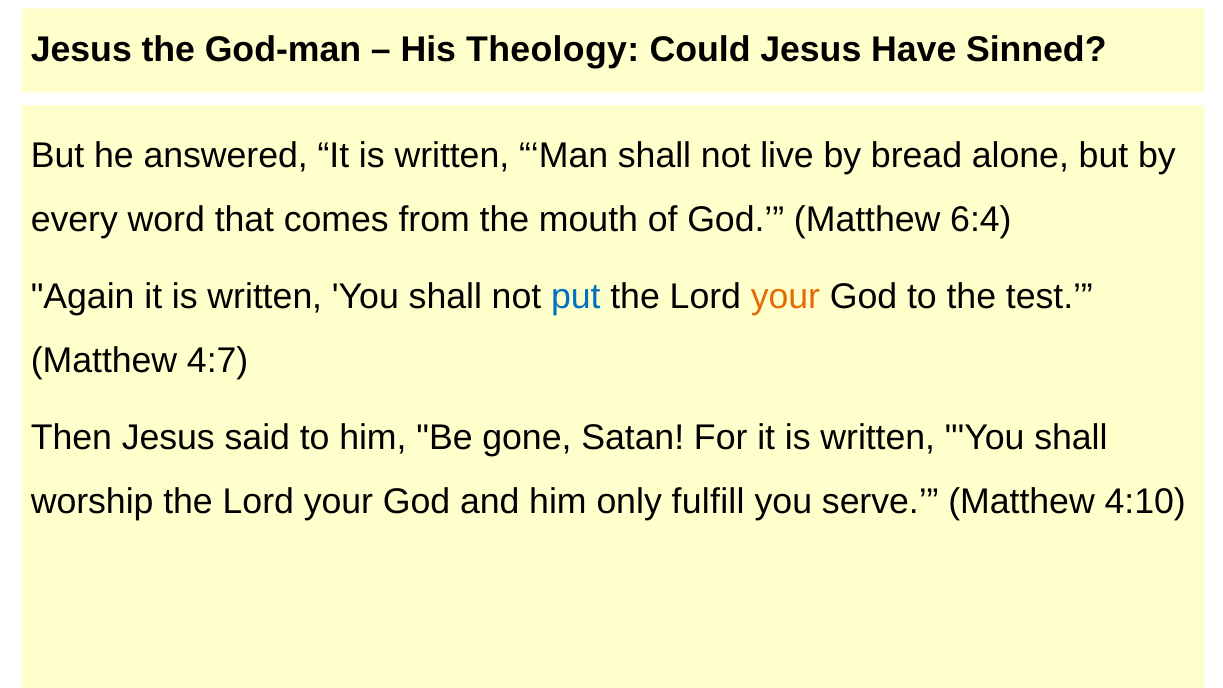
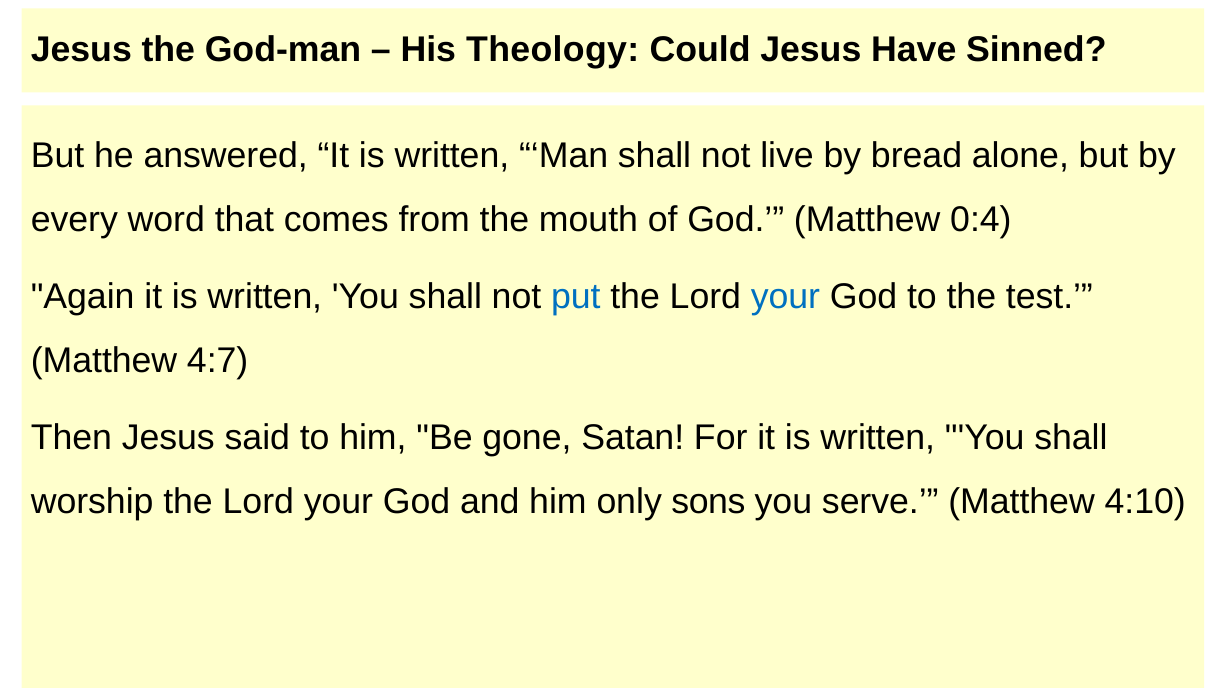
6:4: 6:4 -> 0:4
your at (785, 297) colour: orange -> blue
fulfill: fulfill -> sons
